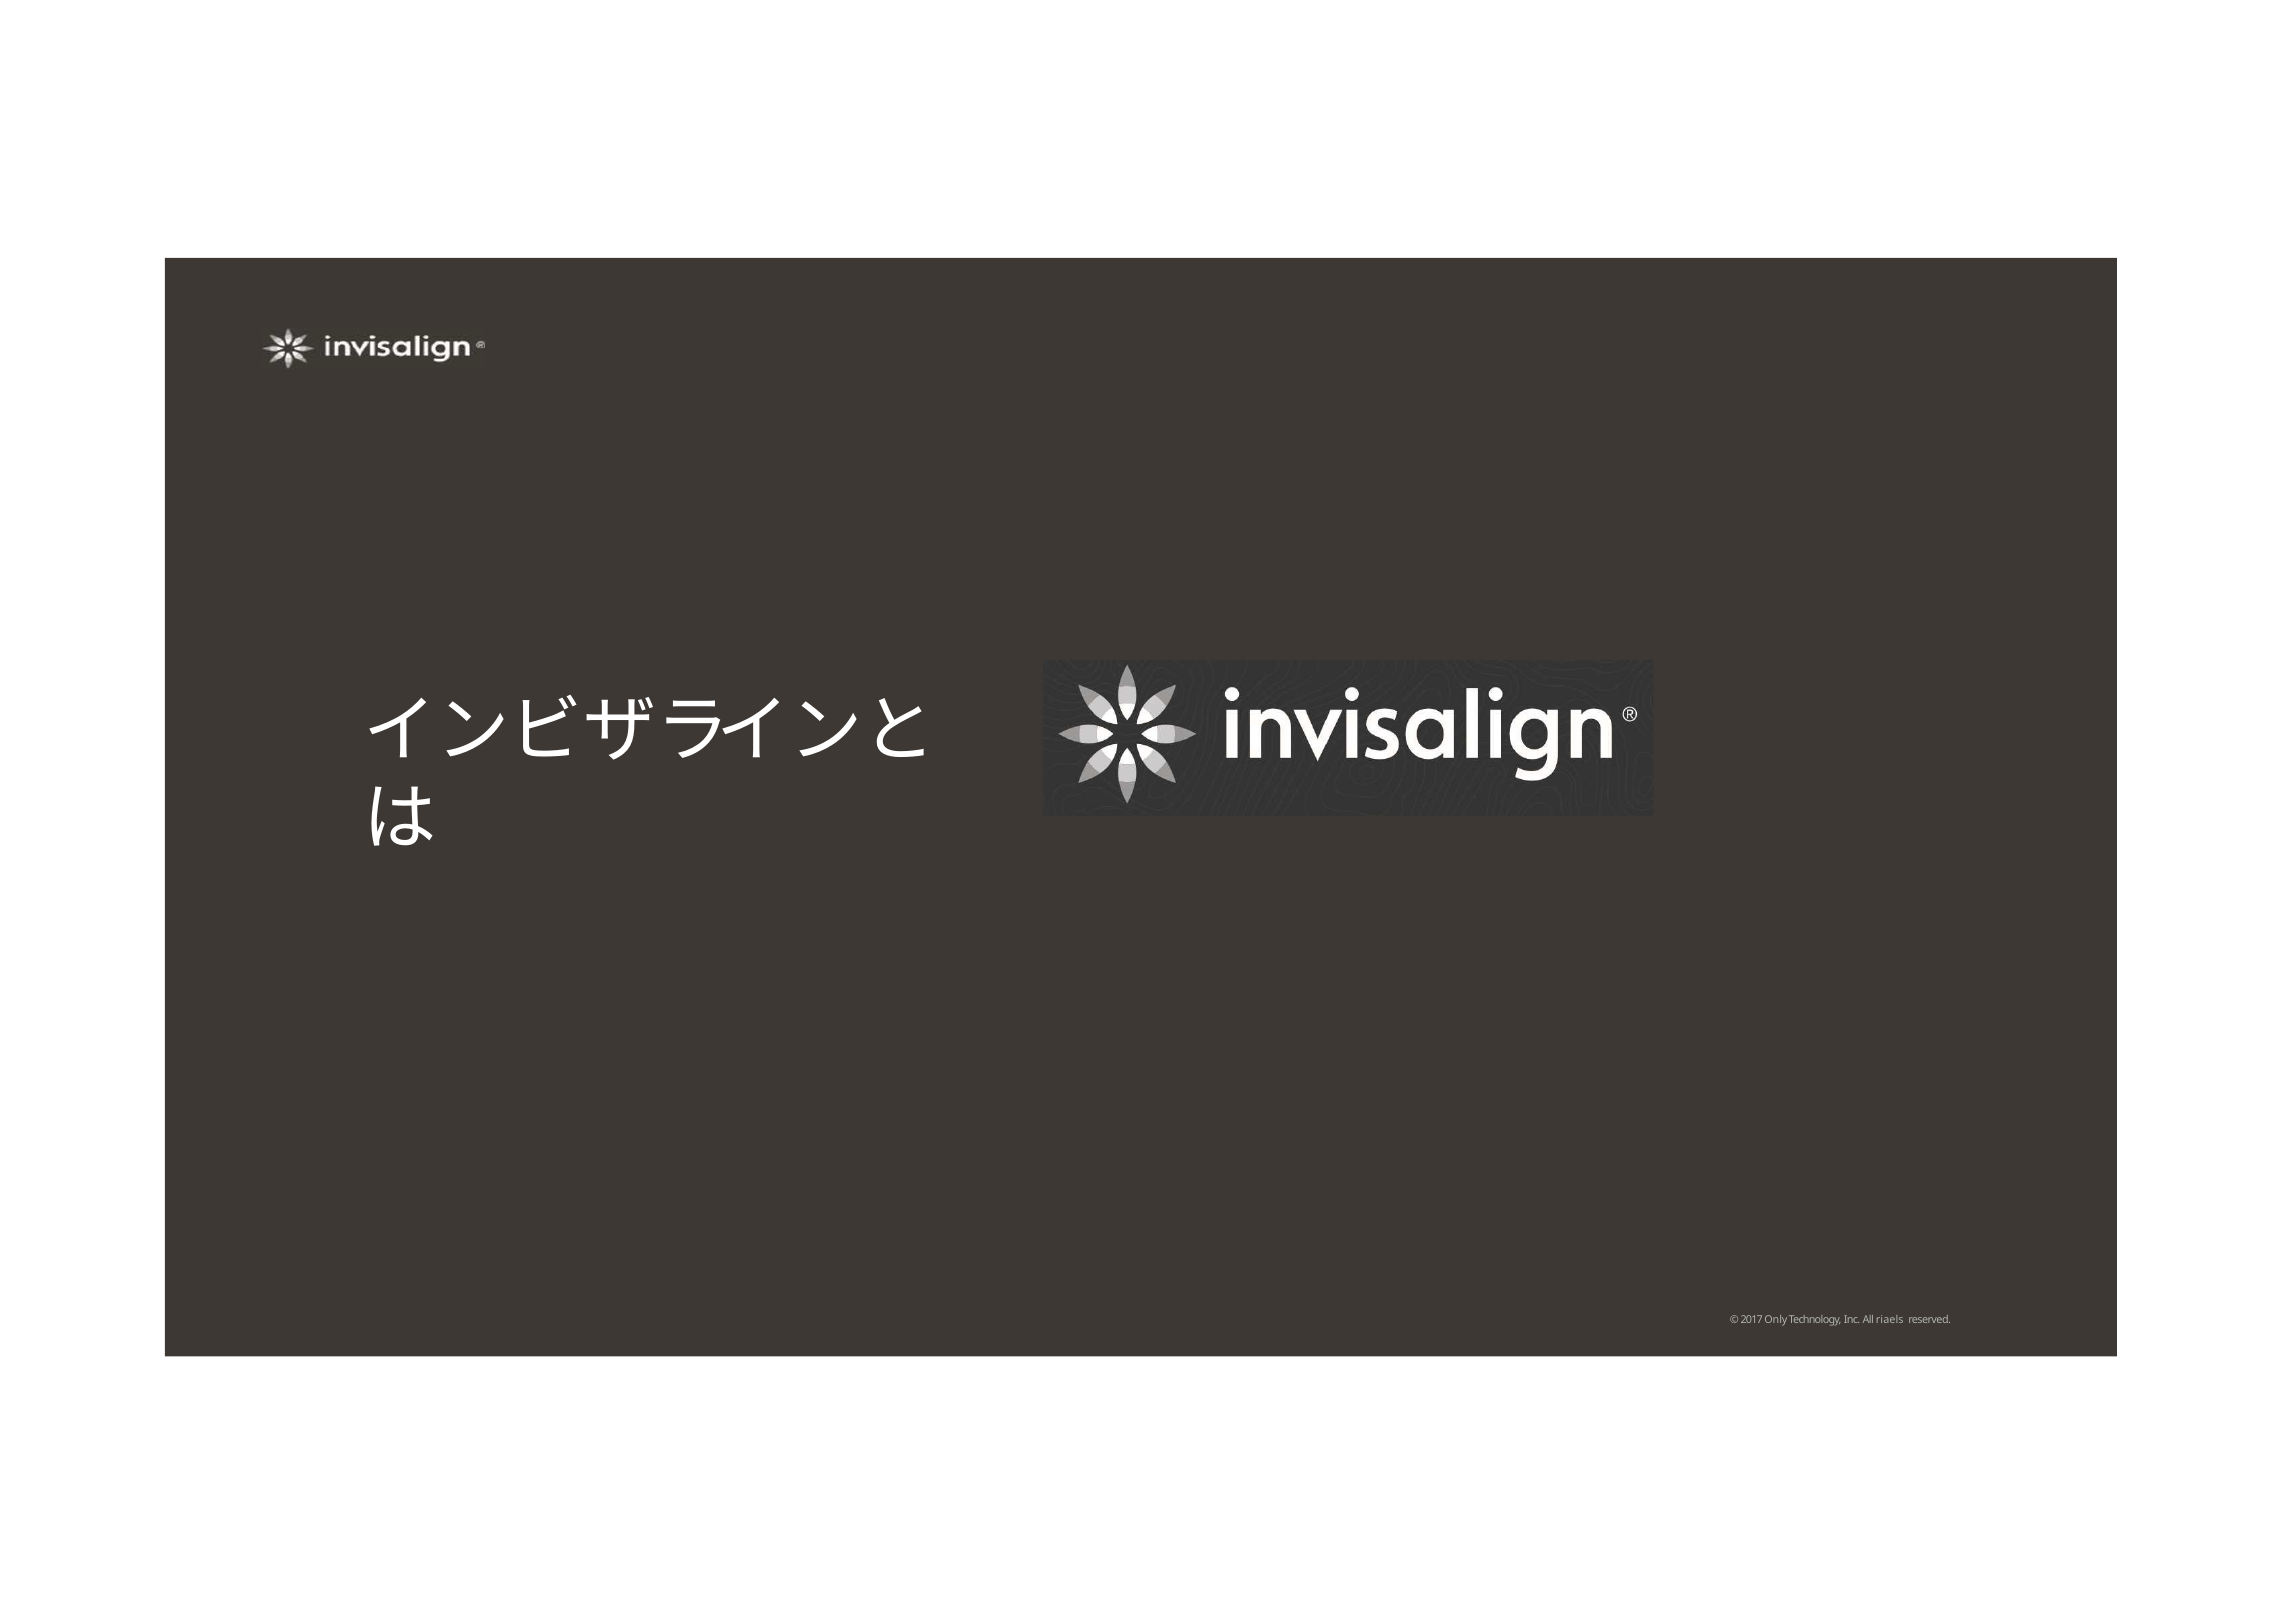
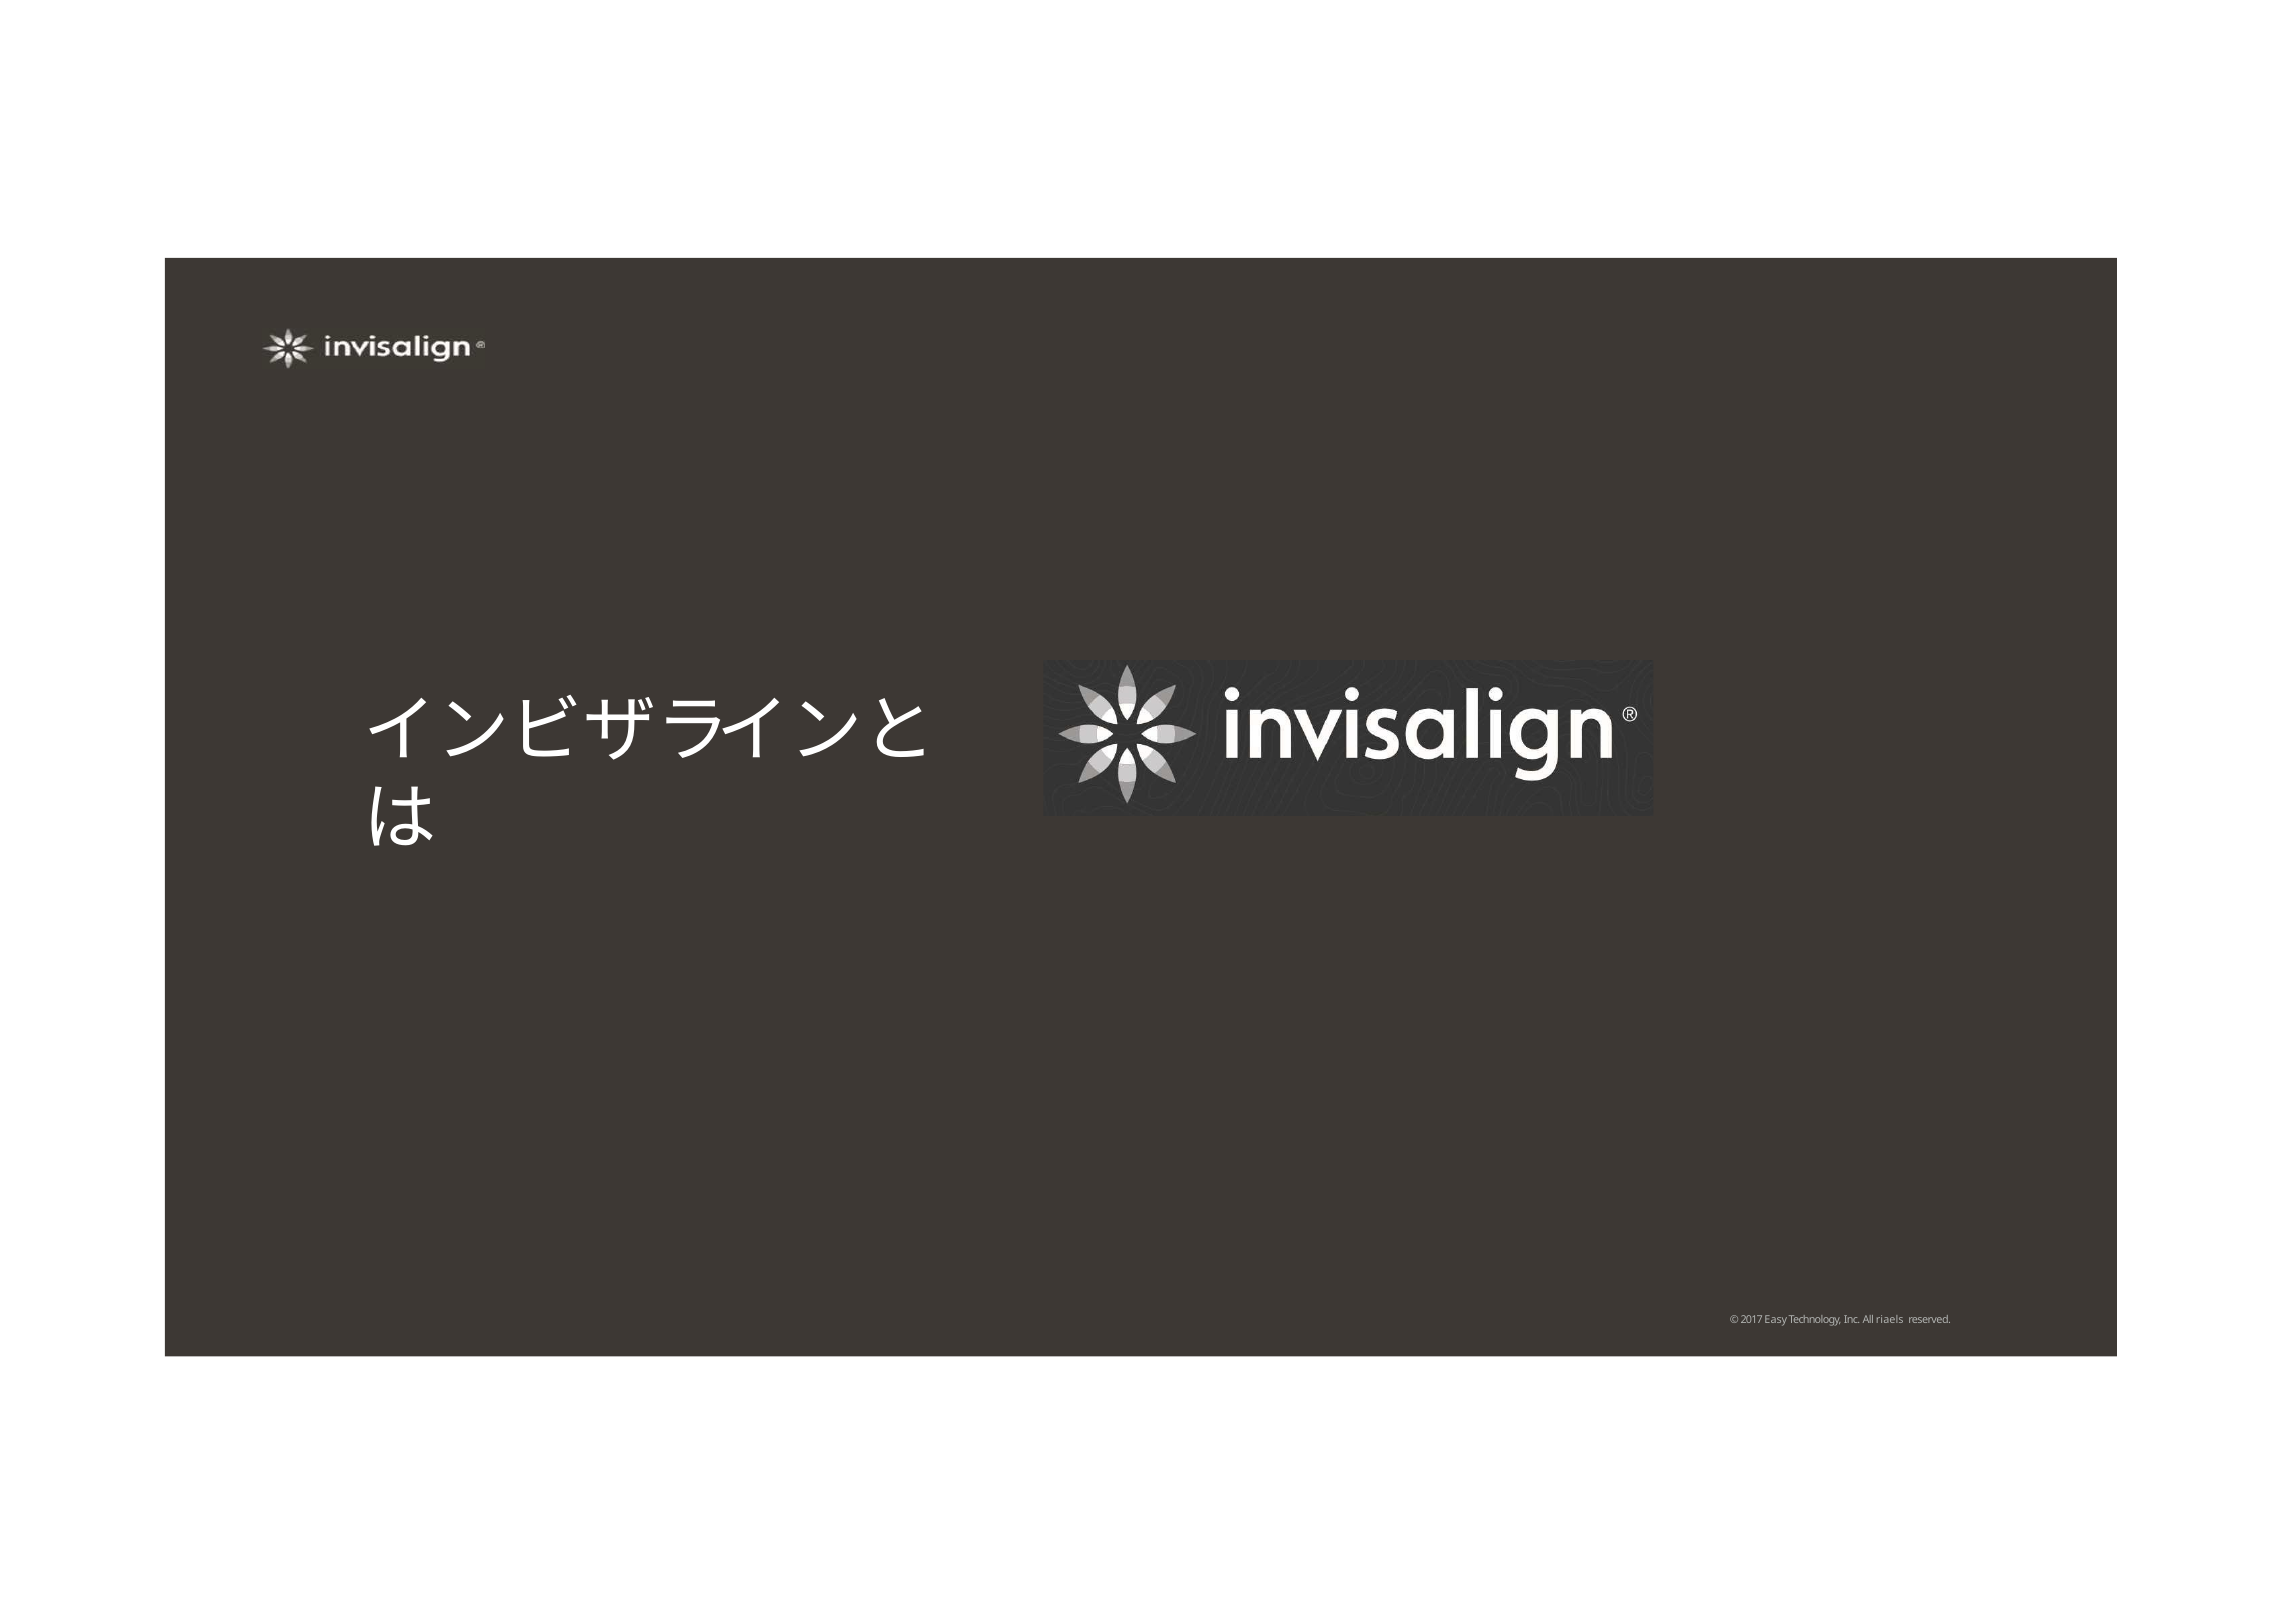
Only: Only -> Easy
